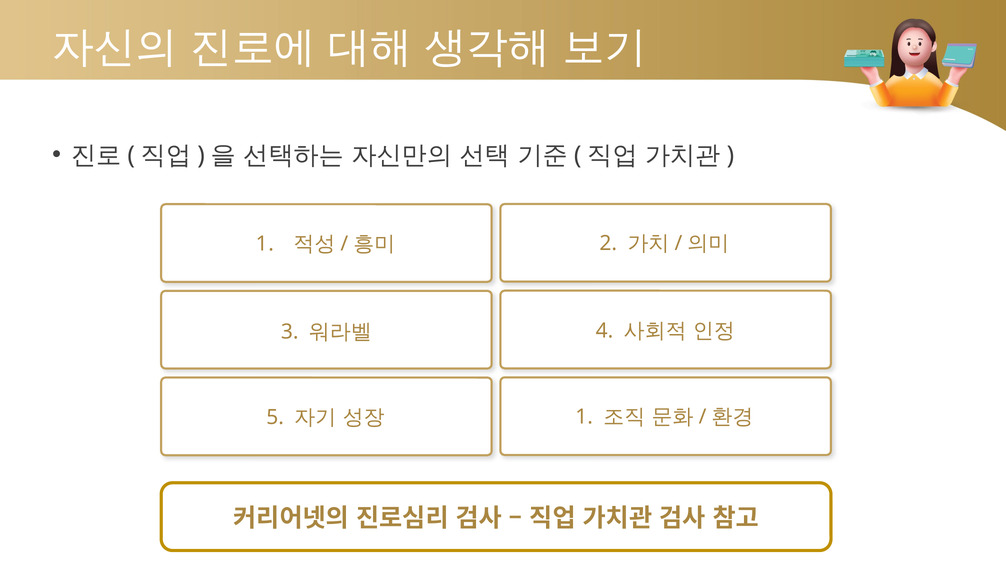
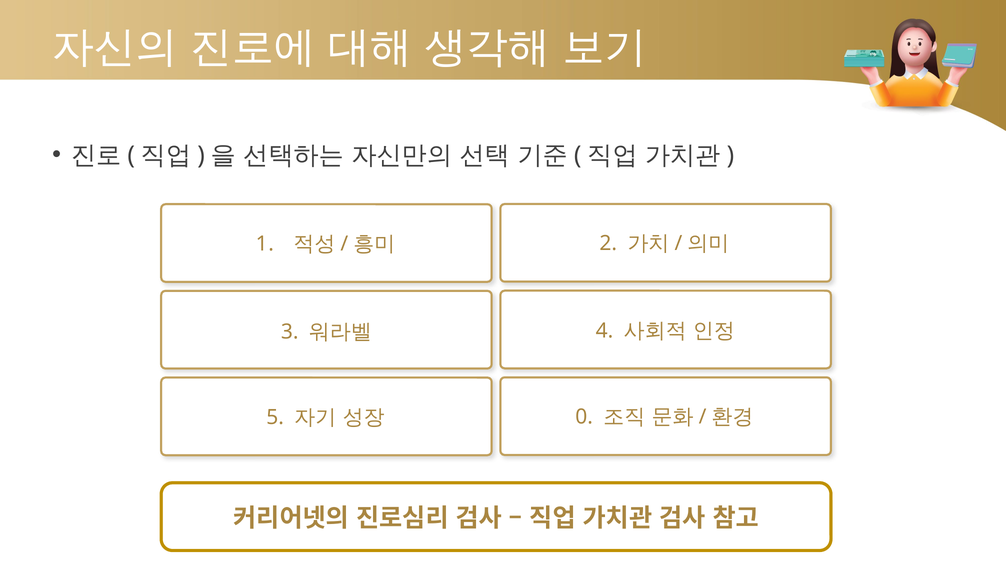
1 at (584, 417): 1 -> 0
